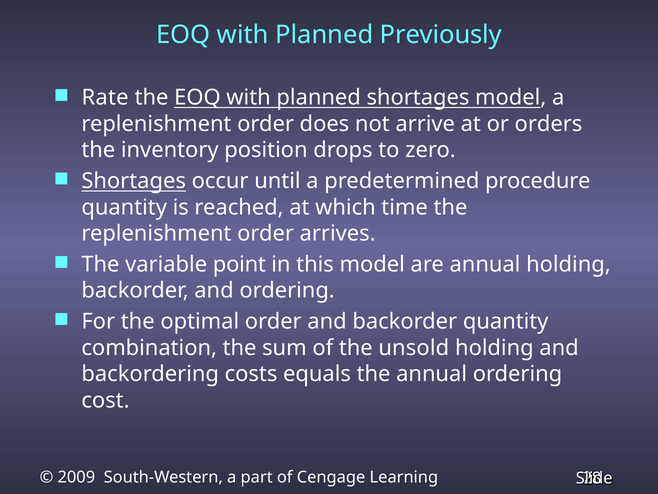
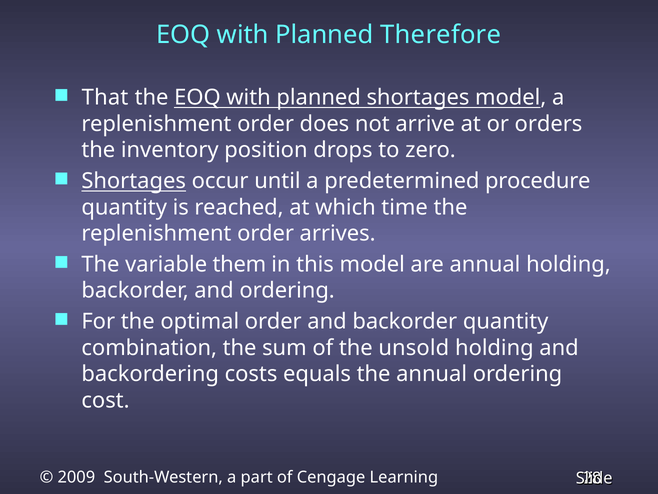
Previously: Previously -> Therefore
Rate: Rate -> That
point: point -> them
